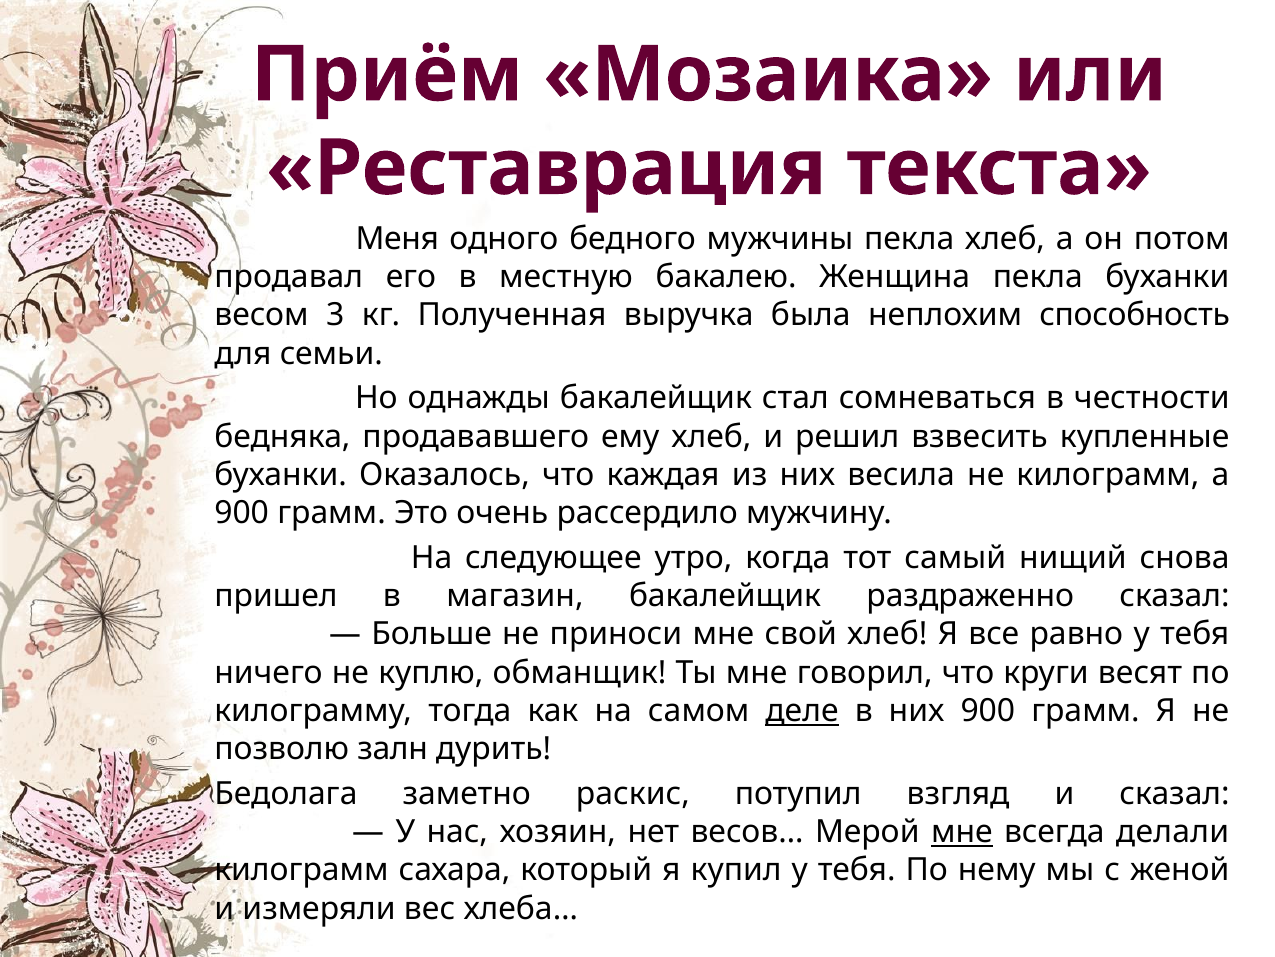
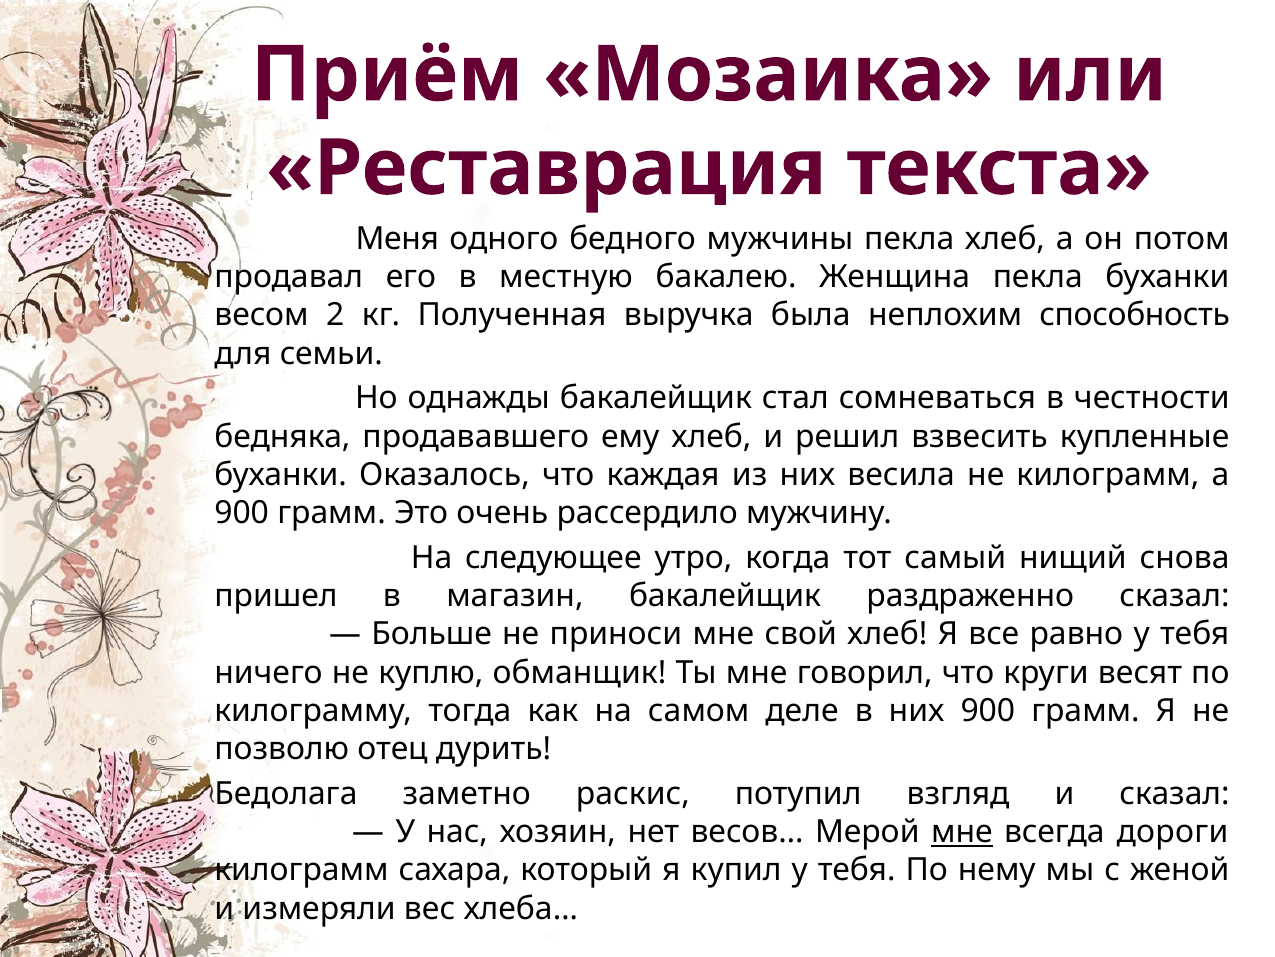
3: 3 -> 2
деле underline: present -> none
залн: залн -> отец
делали: делали -> дороги
